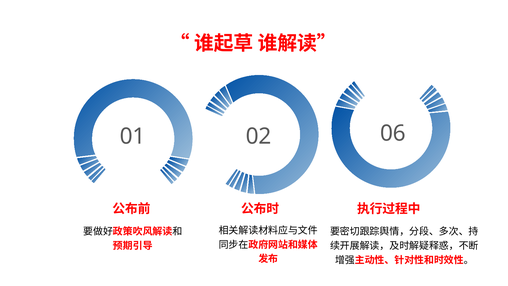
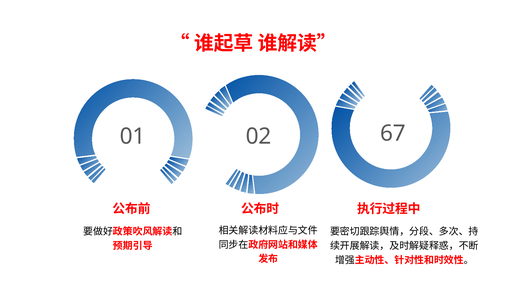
06: 06 -> 67
